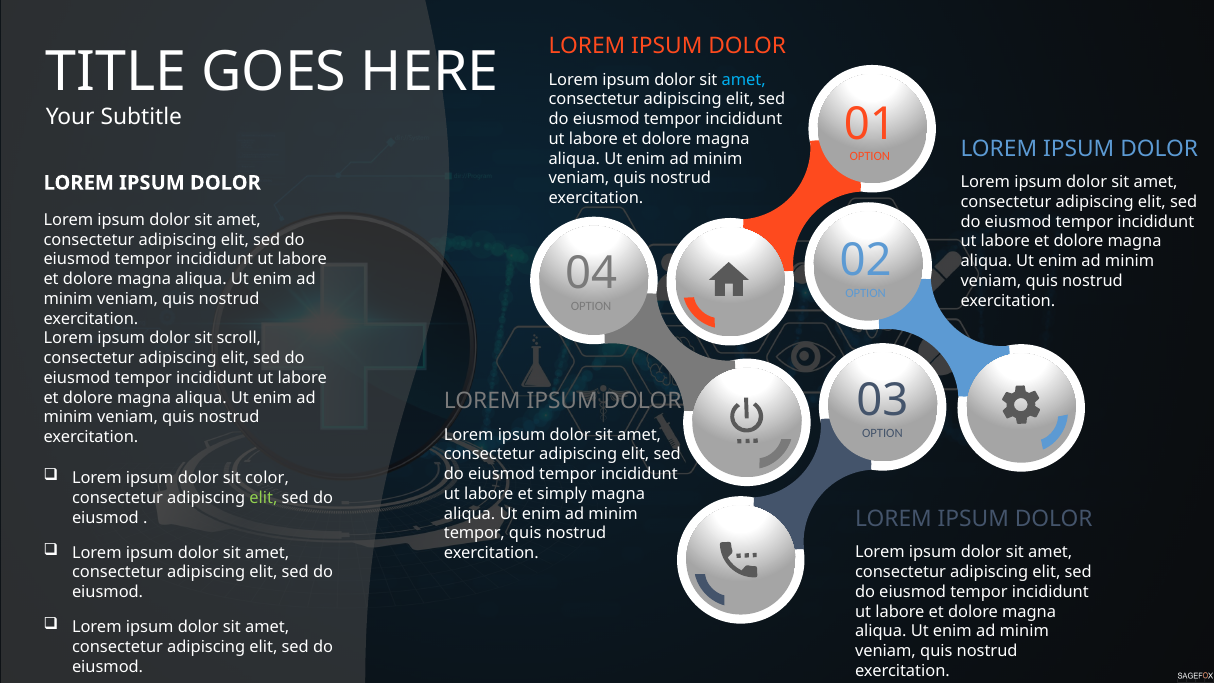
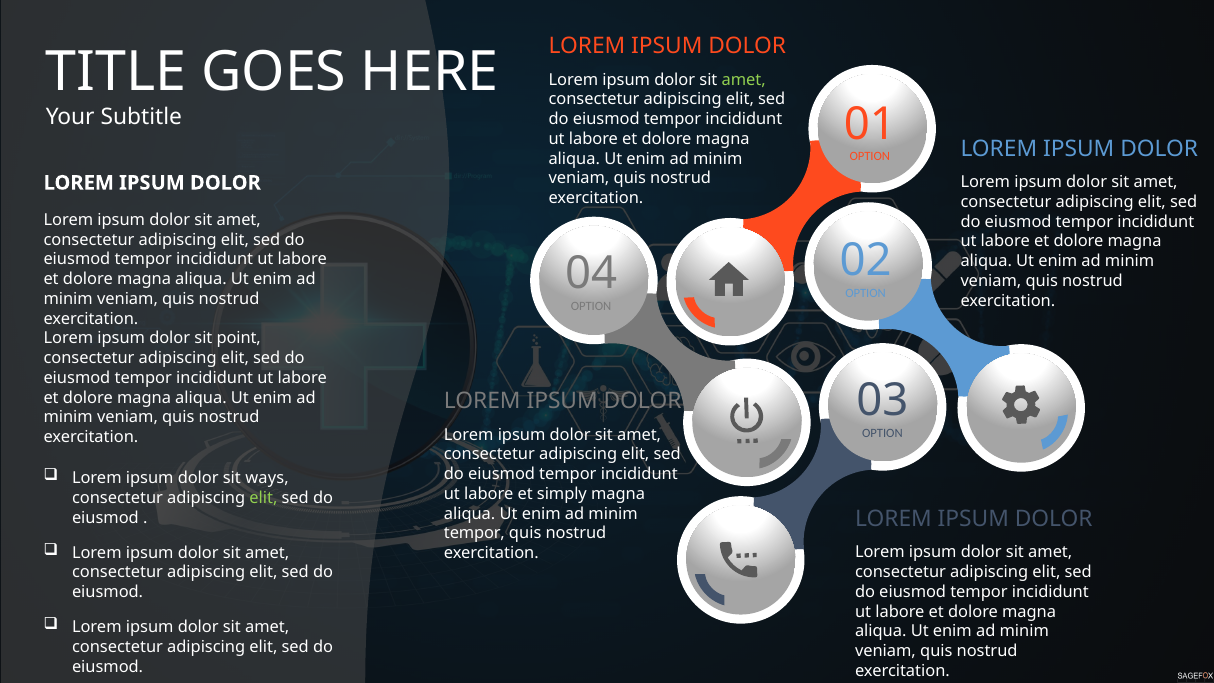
amet at (744, 80) colour: light blue -> light green
scroll: scroll -> point
color: color -> ways
